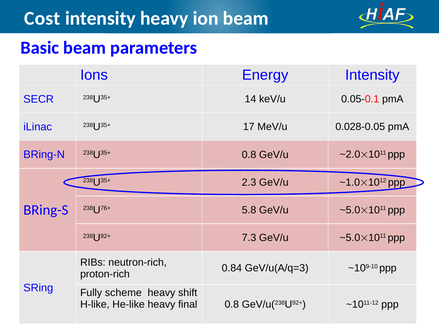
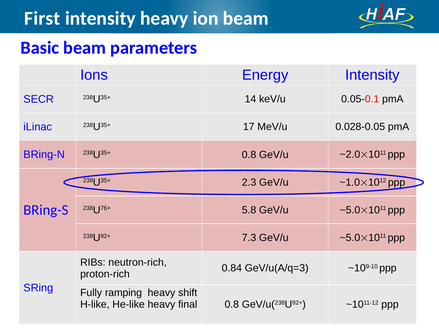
Cost: Cost -> First
scheme: scheme -> ramping
